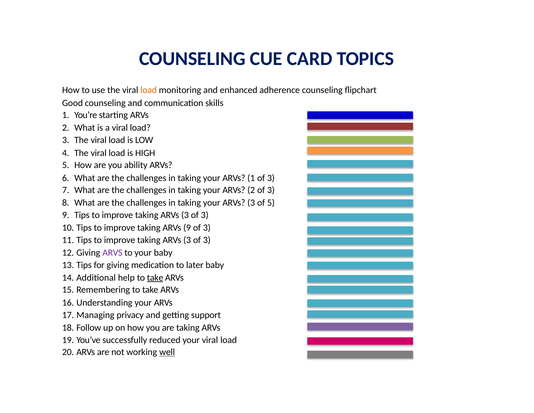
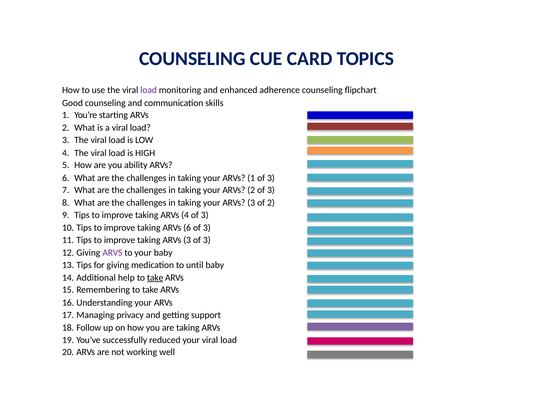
load at (149, 90) colour: orange -> purple
of 5: 5 -> 2
3 at (185, 215): 3 -> 4
taking ARVs 9: 9 -> 6
later: later -> until
well underline: present -> none
